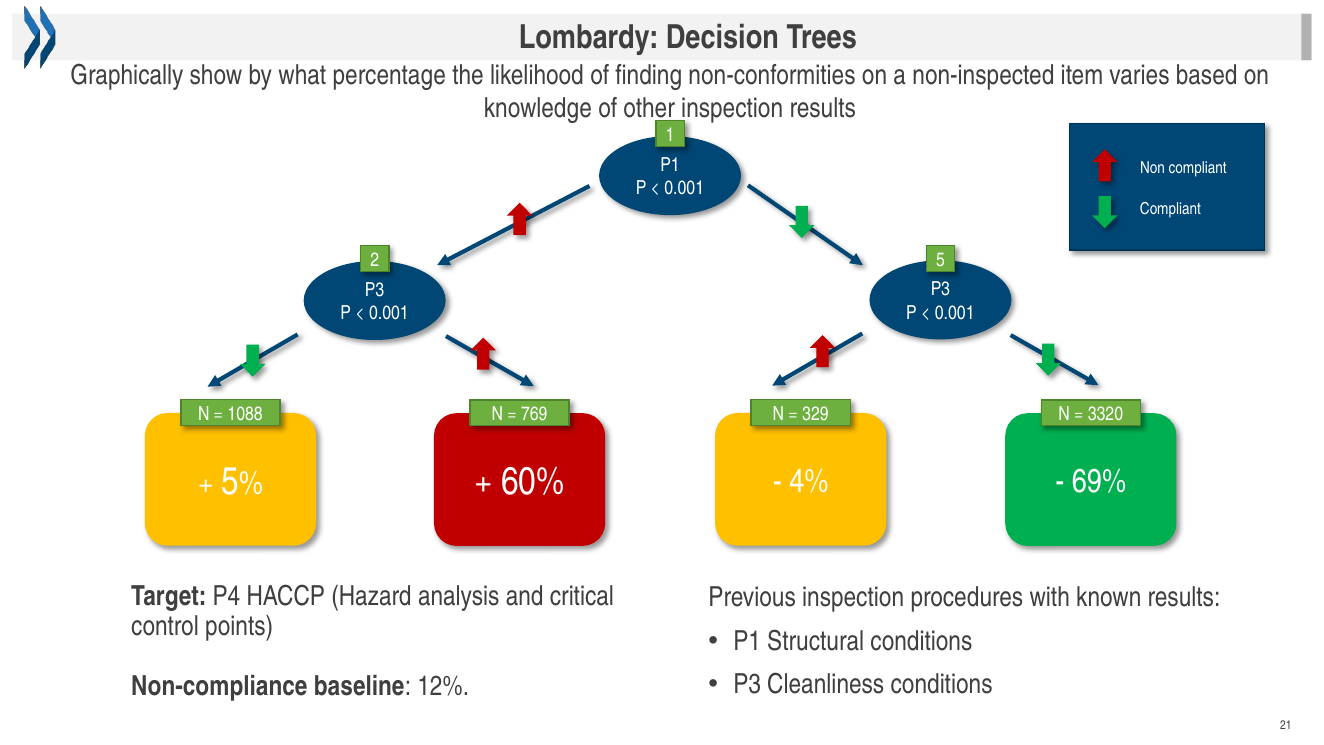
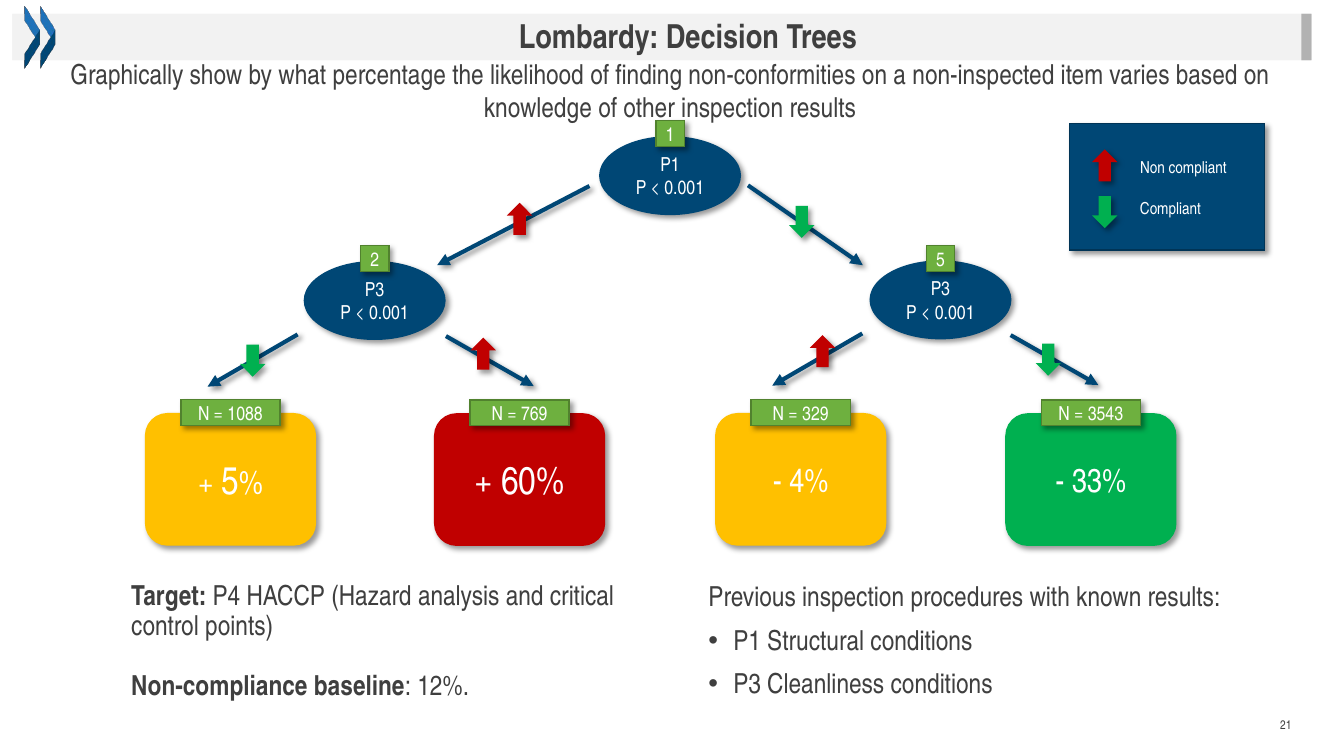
3320: 3320 -> 3543
69%: 69% -> 33%
